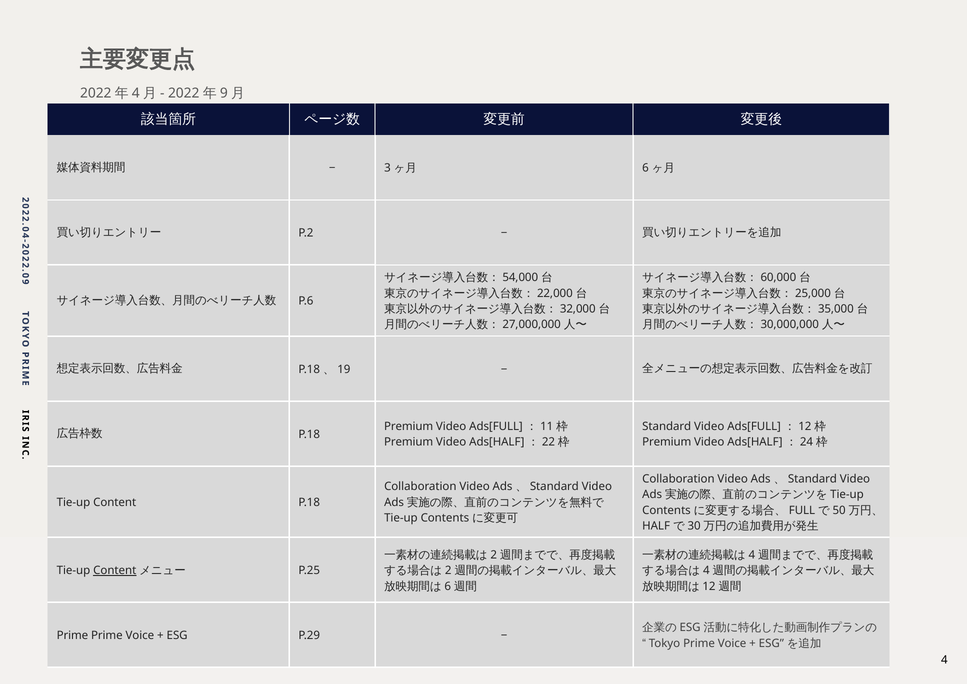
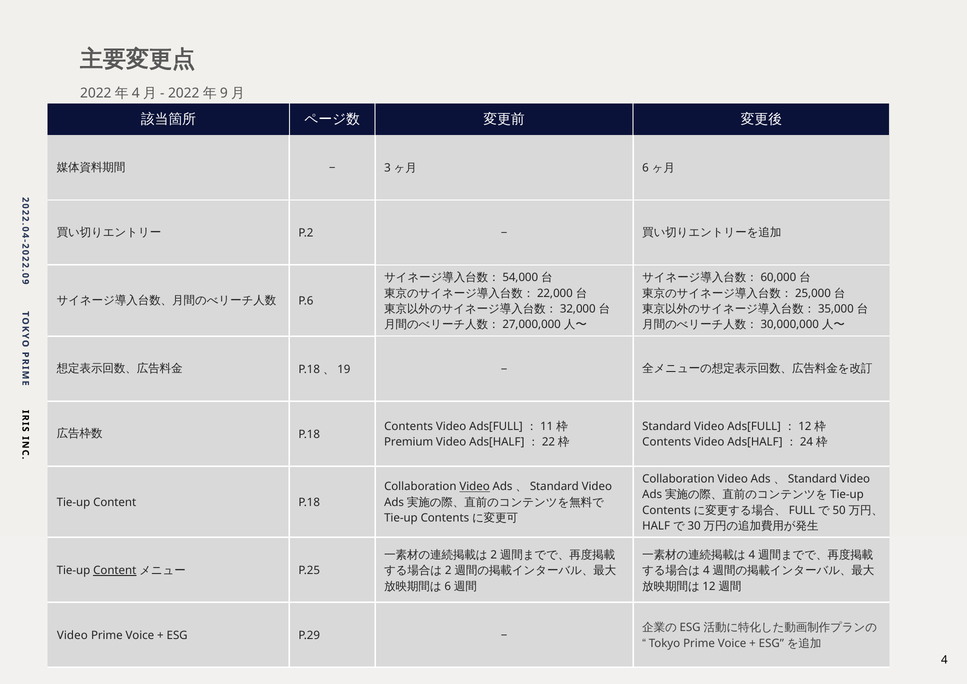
Premium at (409, 426): Premium -> Contents
Premium at (667, 442): Premium -> Contents
Video at (475, 486) underline: none -> present
Prime at (72, 635): Prime -> Video
